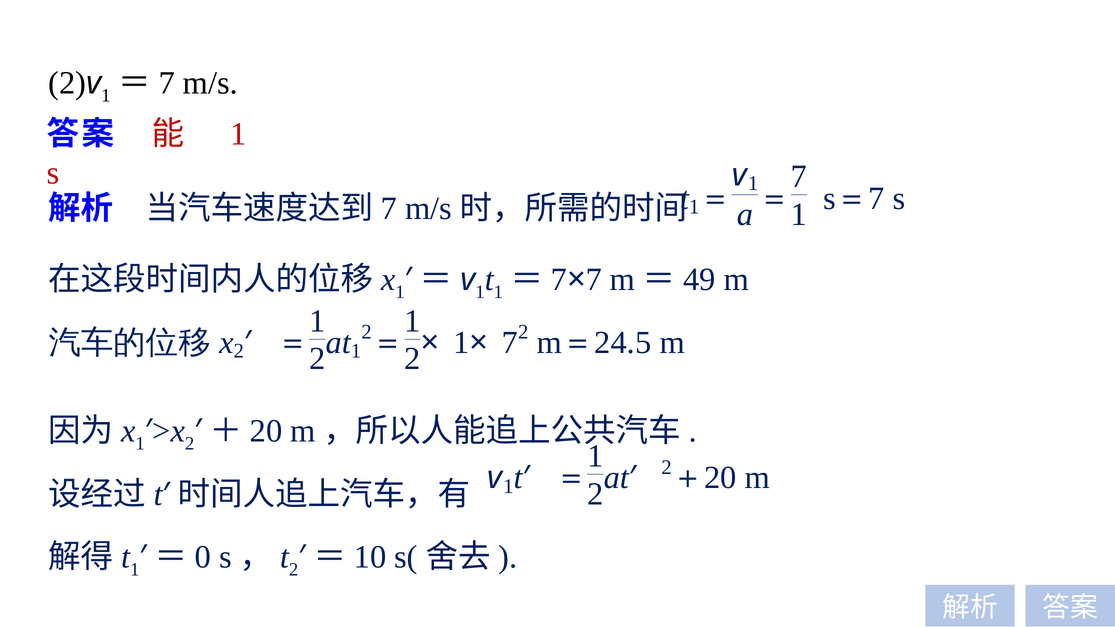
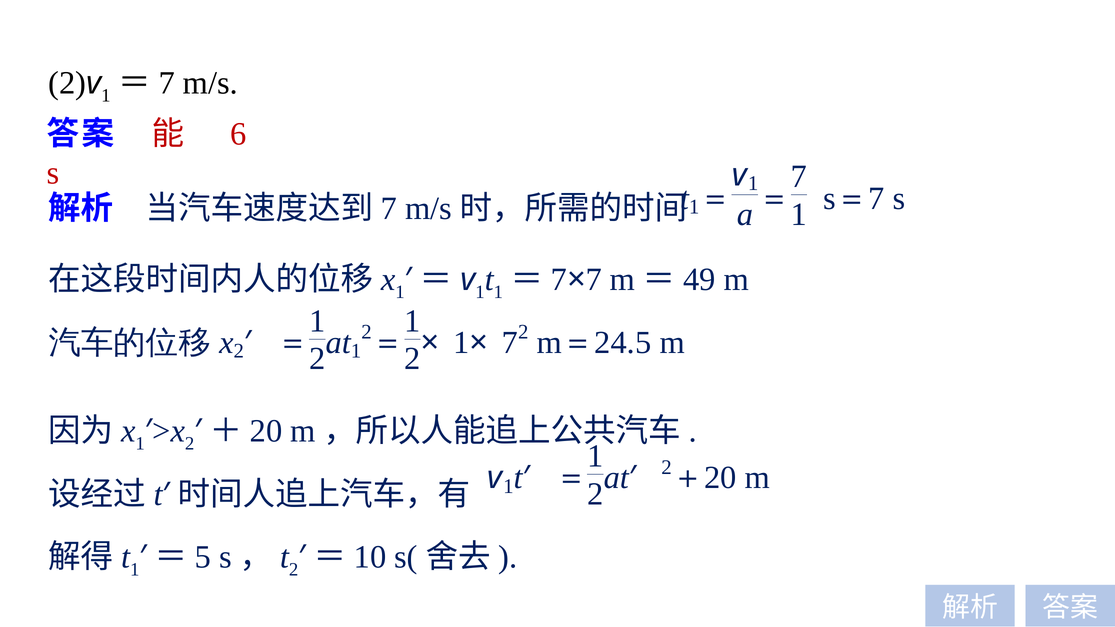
1 at (238, 134): 1 -> 6
0: 0 -> 5
